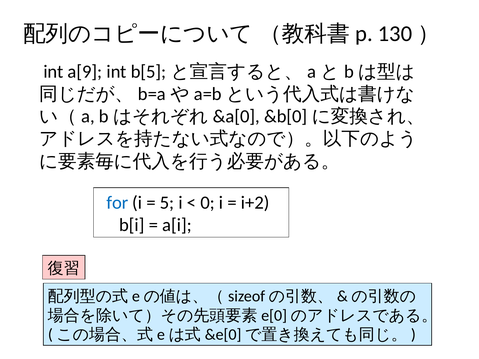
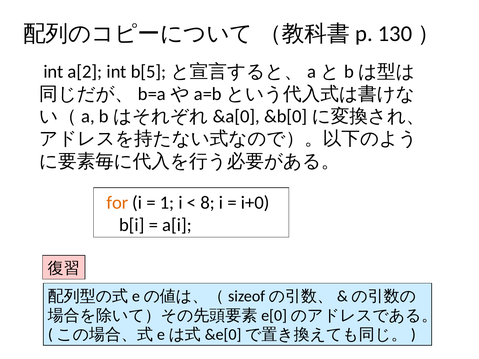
a[9: a[9 -> a[2
for colour: blue -> orange
5: 5 -> 1
0: 0 -> 8
i+2: i+2 -> i+0
